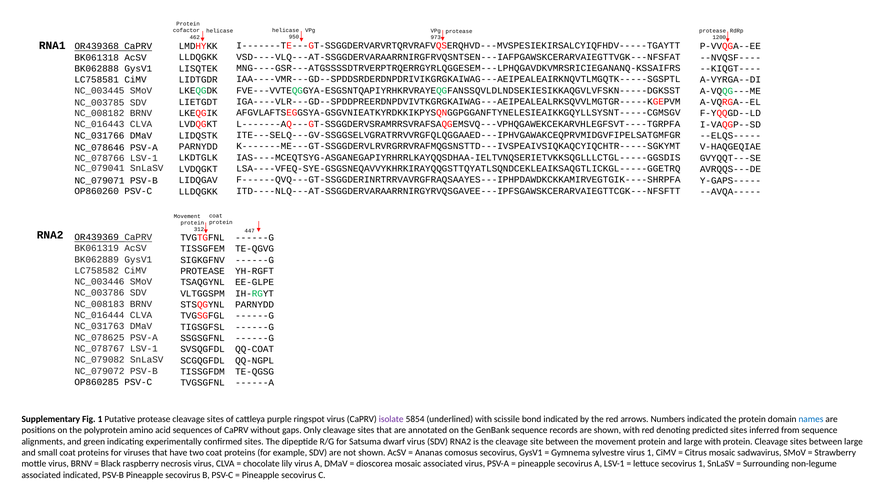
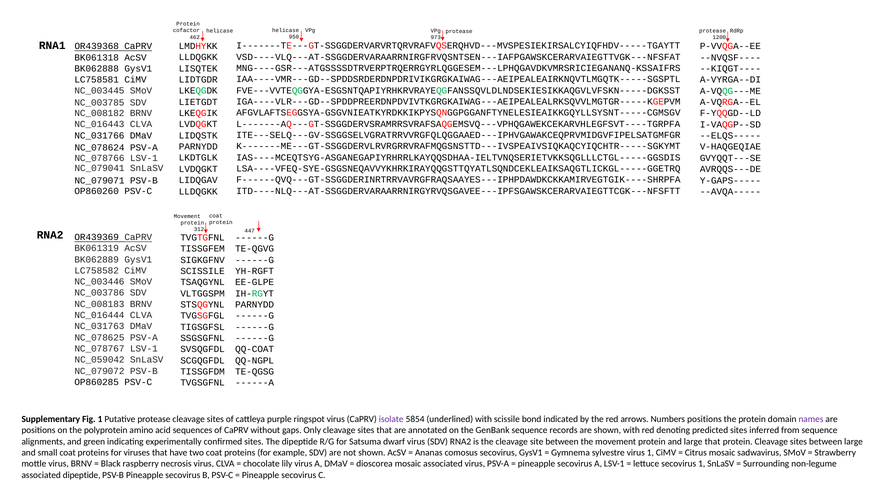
NC_078646: NC_078646 -> NC_078624
PROTEASE at (203, 271): PROTEASE -> SCISSILE
NC_079082: NC_079082 -> NC_059042
Numbers indicated: indicated -> positions
names colour: blue -> purple
large with: with -> that
associated indicated: indicated -> dipeptide
